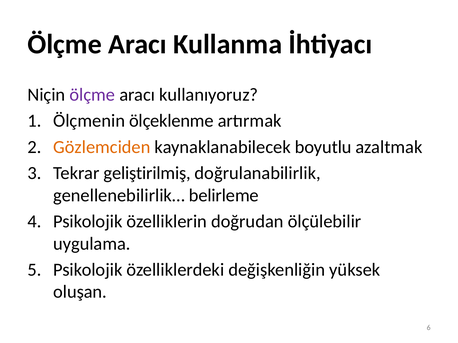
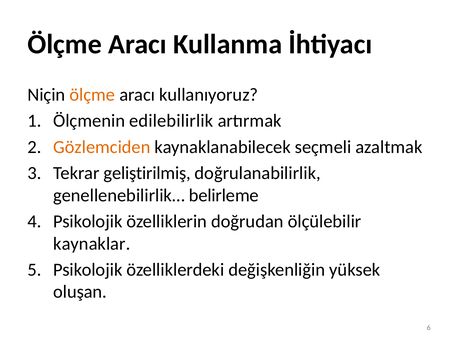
ölçme at (92, 95) colour: purple -> orange
ölçeklenme: ölçeklenme -> edilebilirlik
boyutlu: boyutlu -> seçmeli
uygulama: uygulama -> kaynaklar
